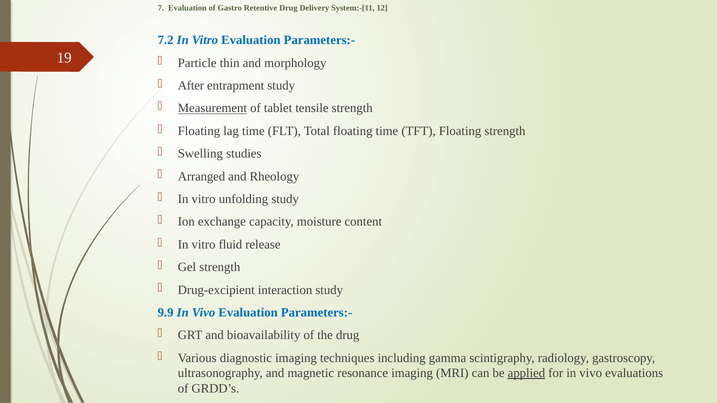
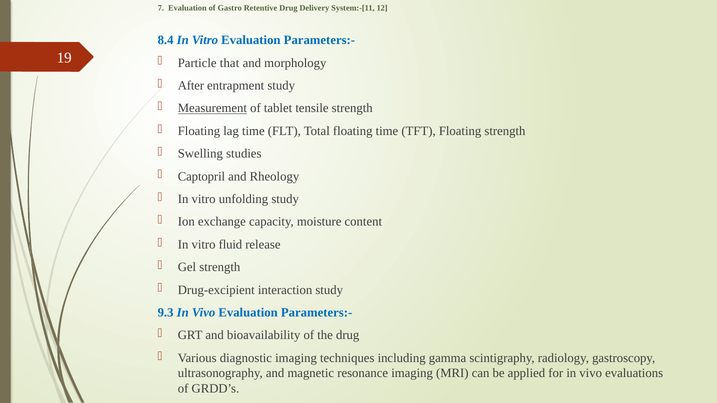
7.2: 7.2 -> 8.4
thin: thin -> that
Arranged: Arranged -> Captopril
9.9: 9.9 -> 9.3
applied underline: present -> none
